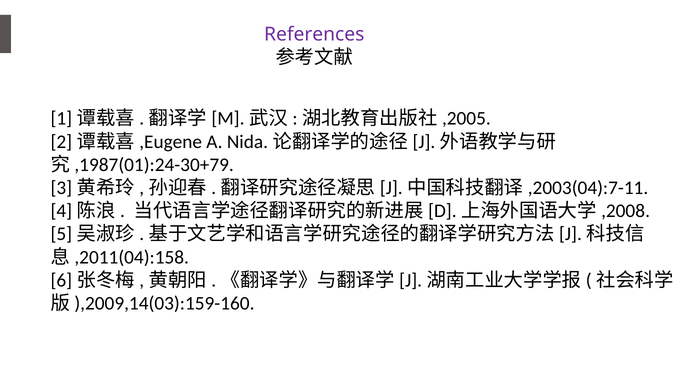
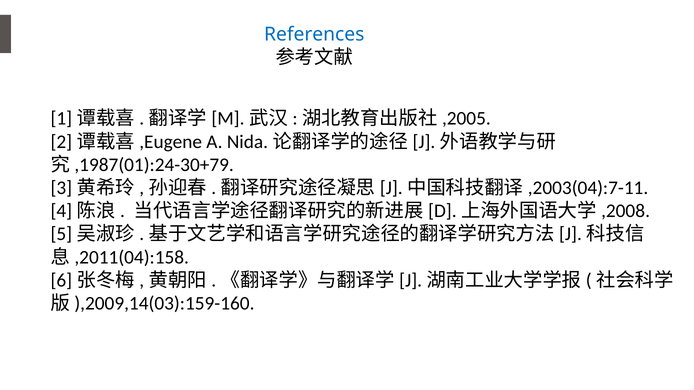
References colour: purple -> blue
